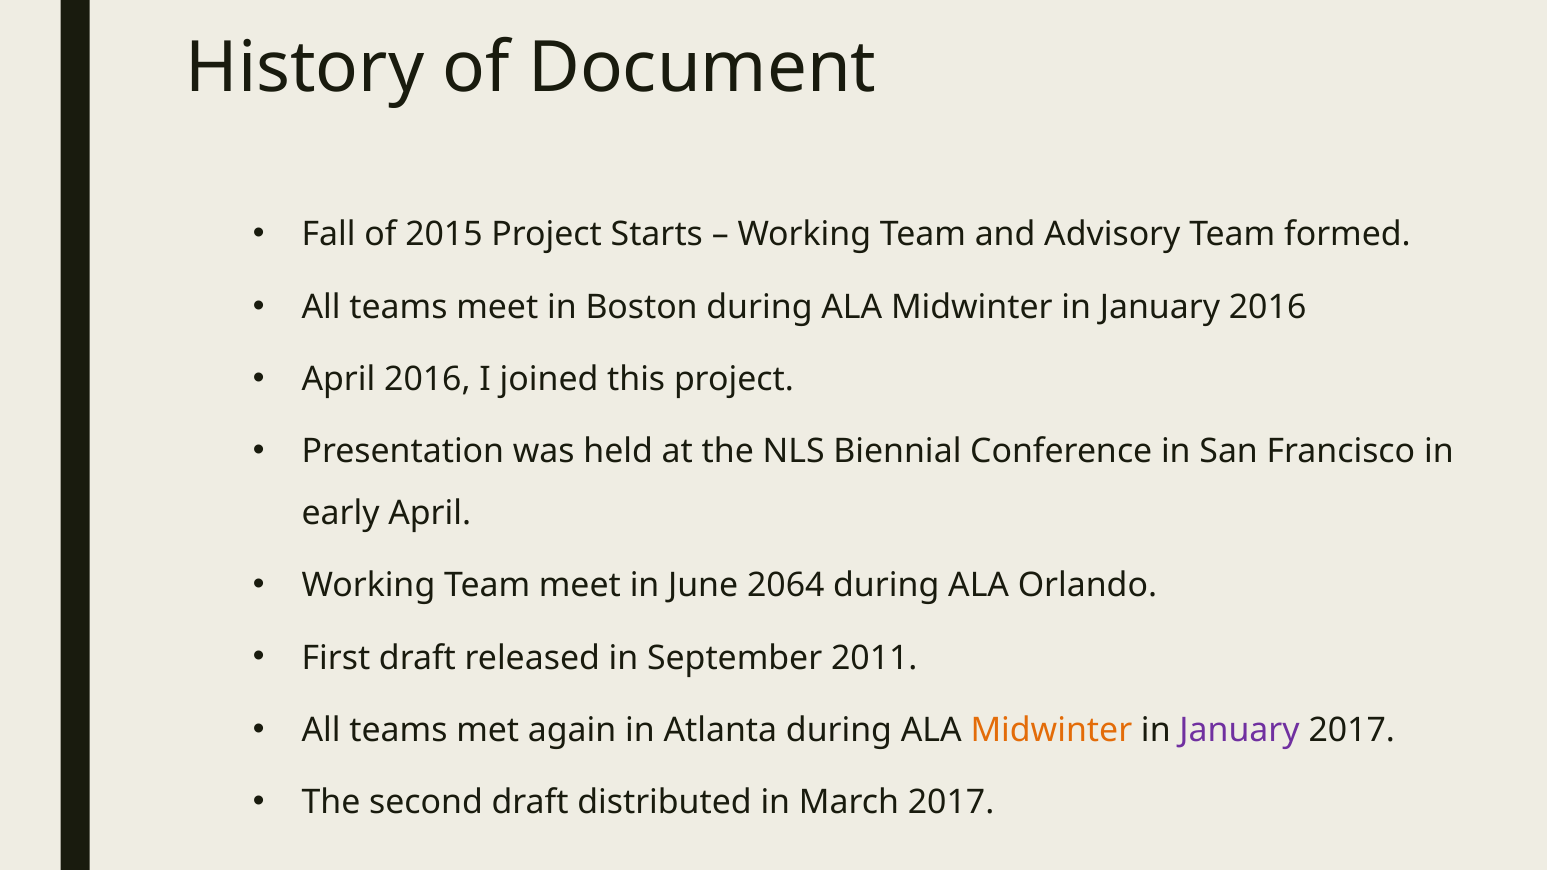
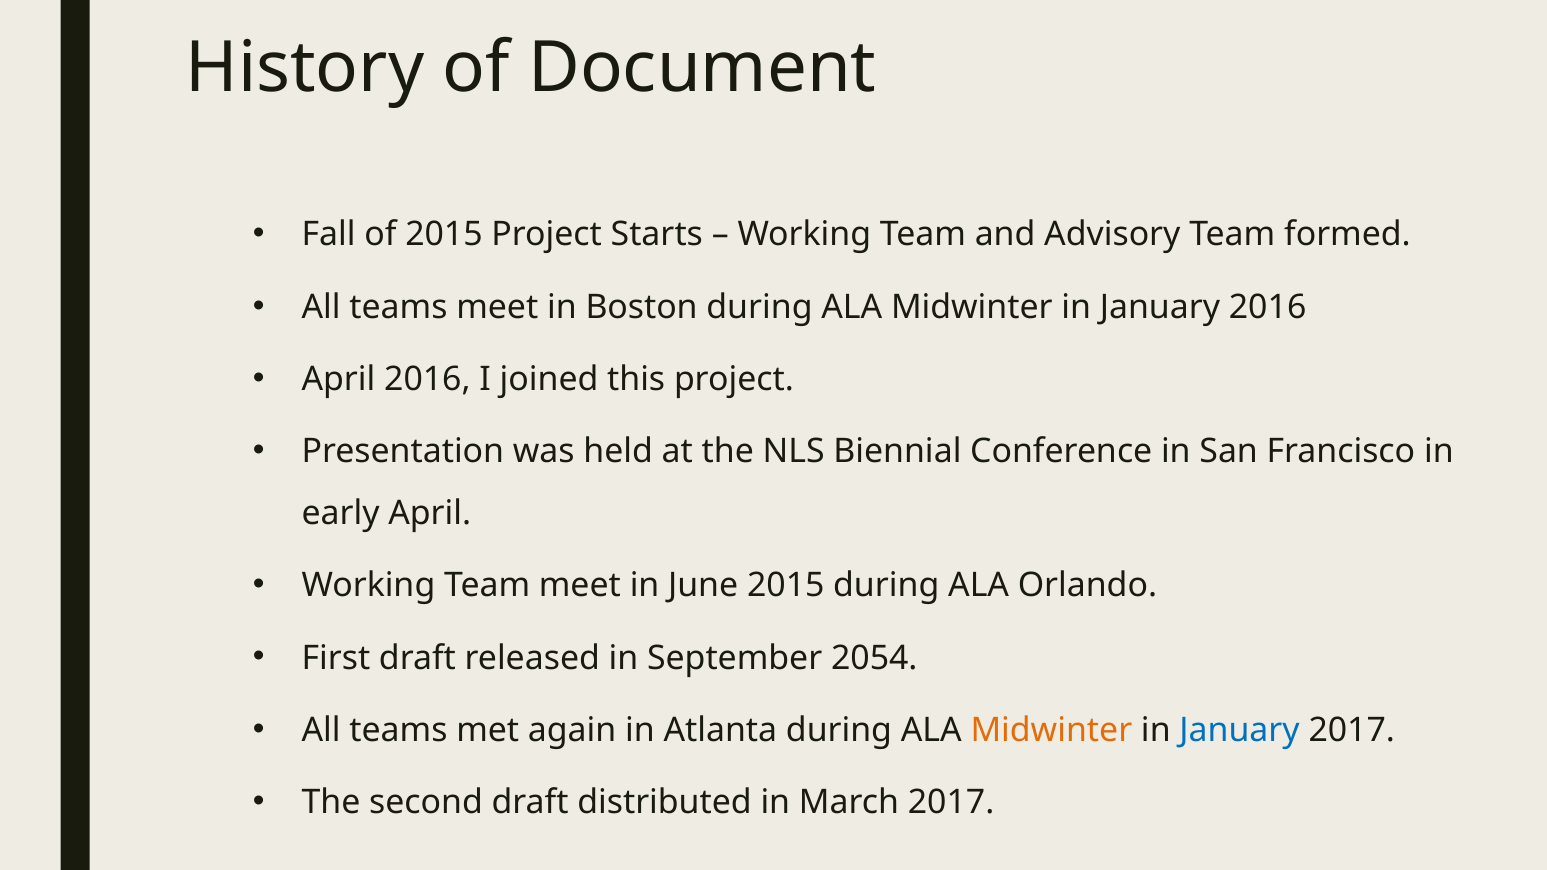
June 2064: 2064 -> 2015
2011: 2011 -> 2054
January at (1240, 730) colour: purple -> blue
